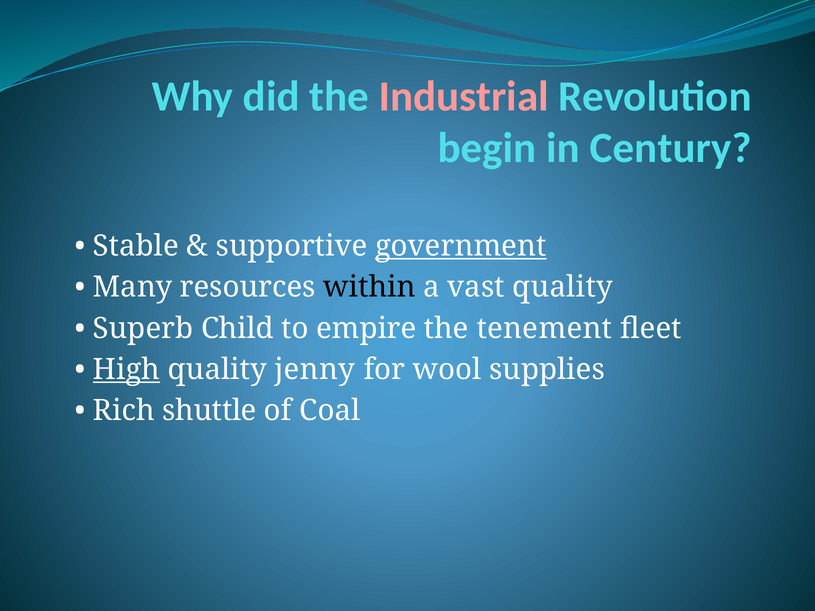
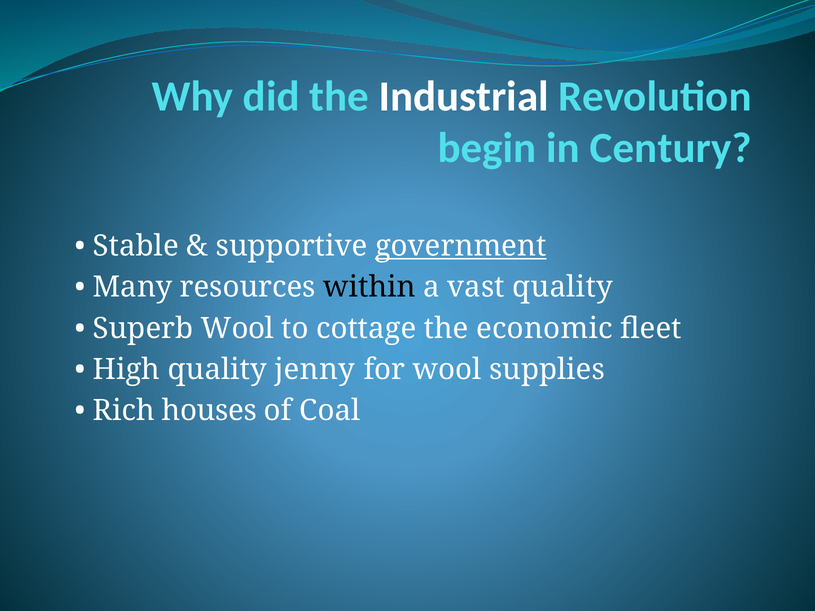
Industrial colour: pink -> white
Superb Child: Child -> Wool
empire: empire -> cottage
tenement: tenement -> economic
High underline: present -> none
shuttle: shuttle -> houses
